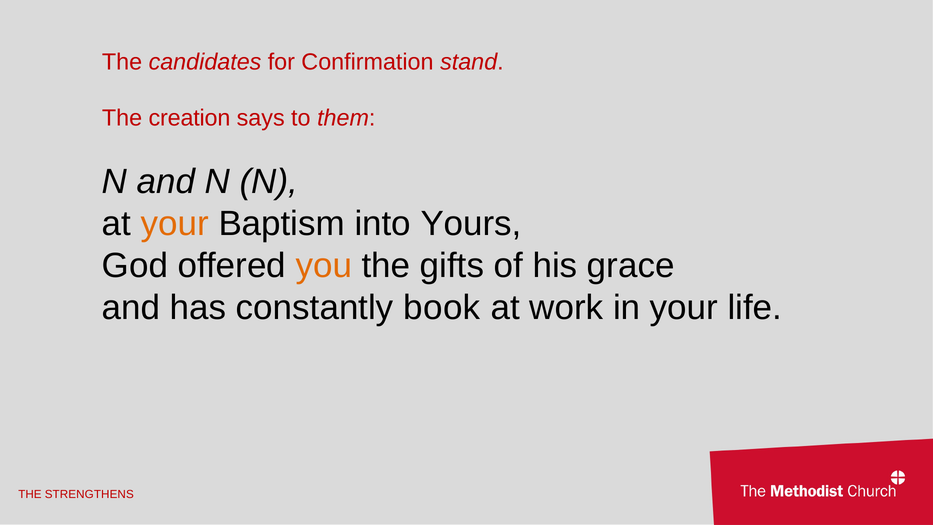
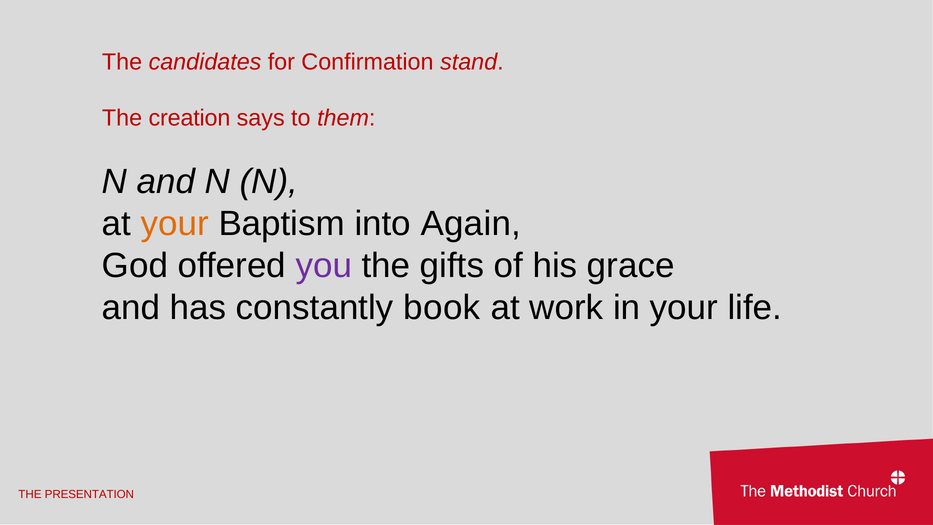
Yours: Yours -> Again
you colour: orange -> purple
STRENGTHENS: STRENGTHENS -> PRESENTATION
